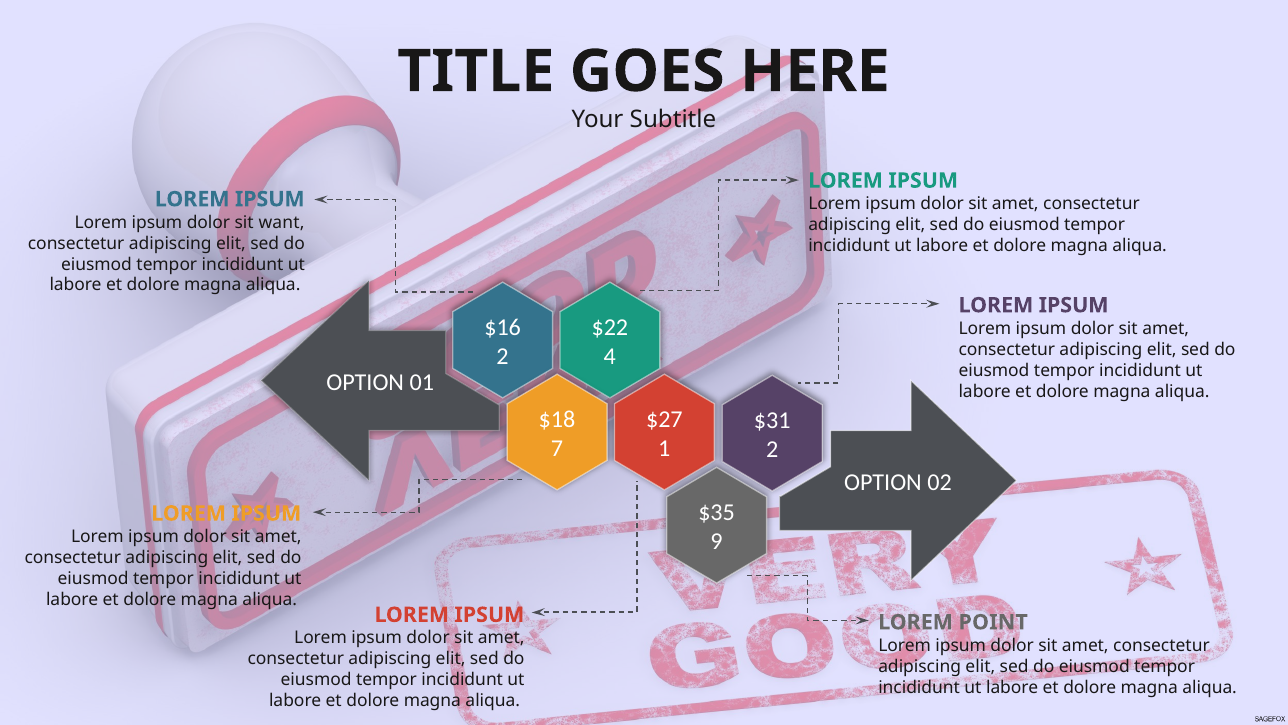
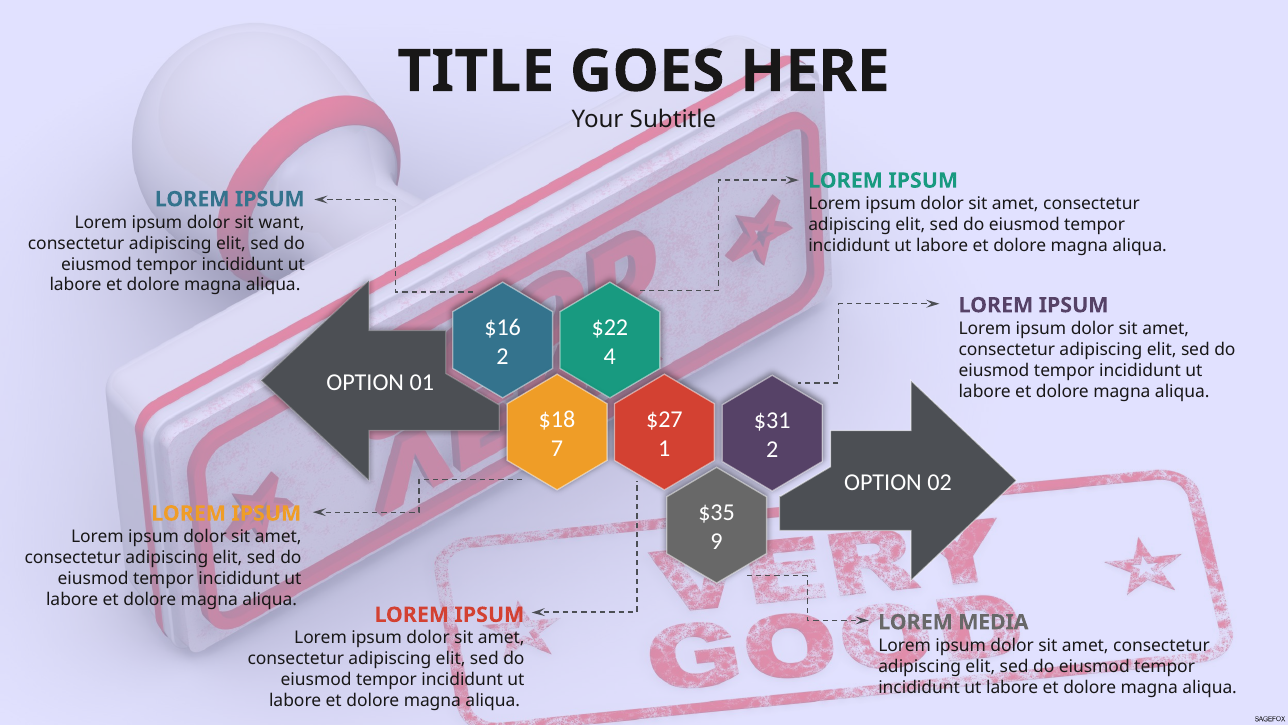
POINT: POINT -> MEDIA
